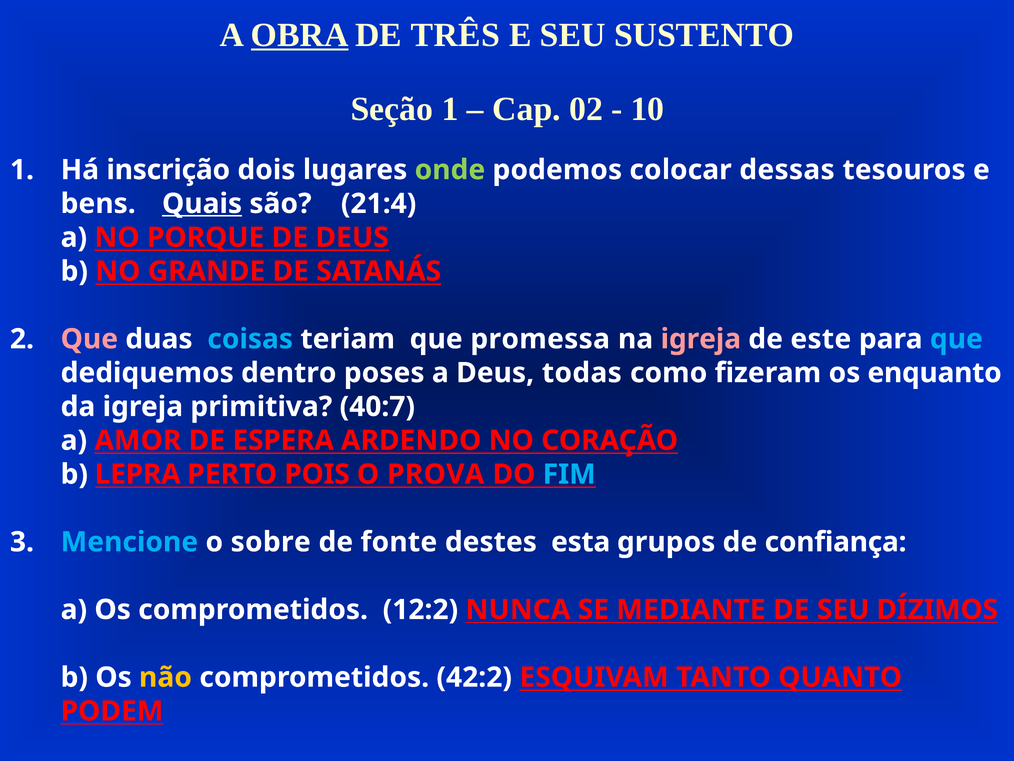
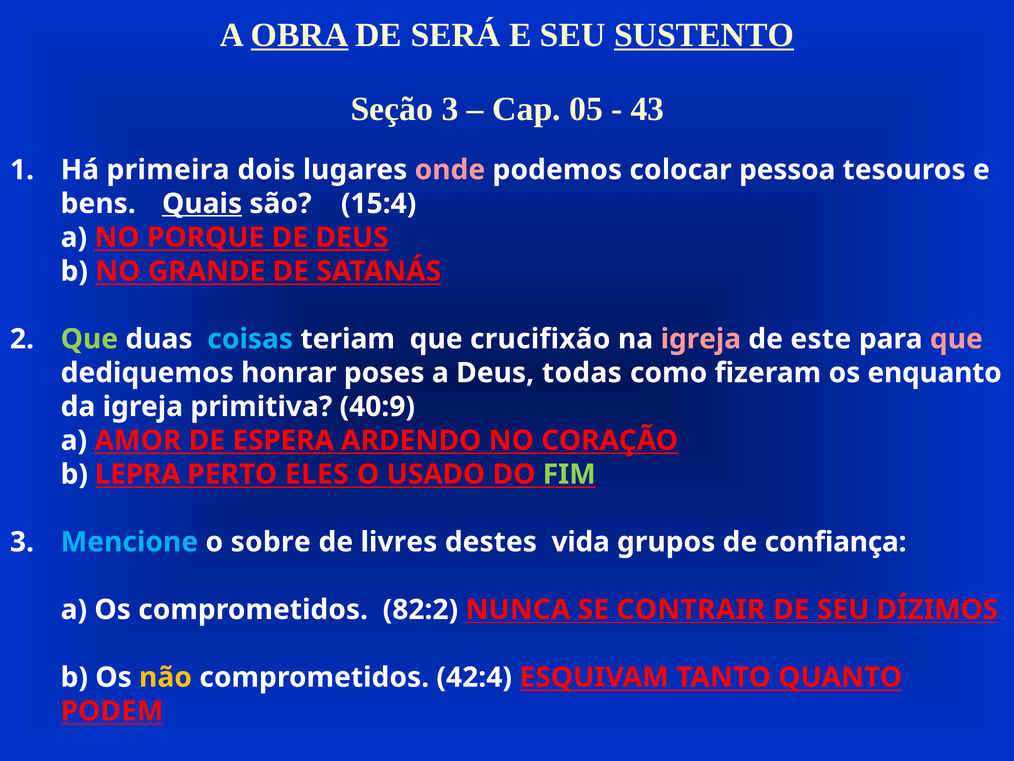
TRÊS: TRÊS -> SERÁ
SUSTENTO underline: none -> present
Seção 1: 1 -> 3
02: 02 -> 05
10: 10 -> 43
inscrição: inscrição -> primeira
onde colour: light green -> pink
dessas: dessas -> pessoa
21:4: 21:4 -> 15:4
DEUS at (352, 237) underline: none -> present
Que at (89, 339) colour: pink -> light green
promessa: promessa -> crucifixão
que at (956, 339) colour: light blue -> pink
dentro: dentro -> honrar
40:7: 40:7 -> 40:9
POIS: POIS -> ELES
PROVA: PROVA -> USADO
FIM colour: light blue -> light green
fonte: fonte -> livres
esta: esta -> vida
12:2: 12:2 -> 82:2
MEDIANTE: MEDIANTE -> CONTRAIR
42:2: 42:2 -> 42:4
